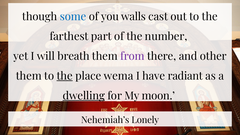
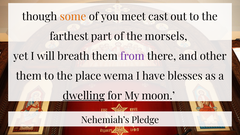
some colour: blue -> orange
walls: walls -> meet
number: number -> morsels
the at (65, 76) underline: present -> none
radiant: radiant -> blesses
Lonely: Lonely -> Pledge
